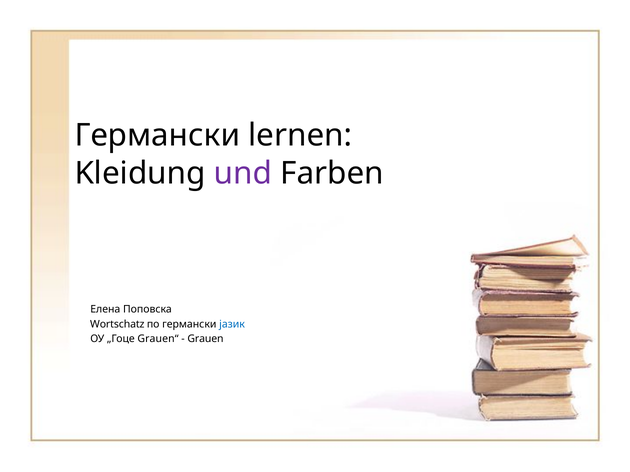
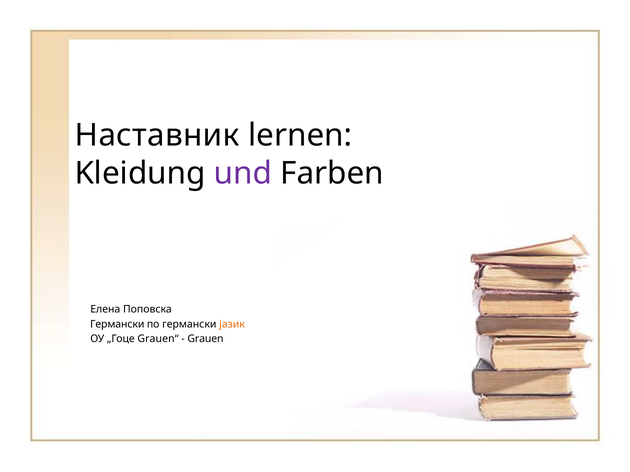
Германски at (157, 136): Германски -> Наставник
Wortschatz at (117, 325): Wortschatz -> Германски
јазик colour: blue -> orange
